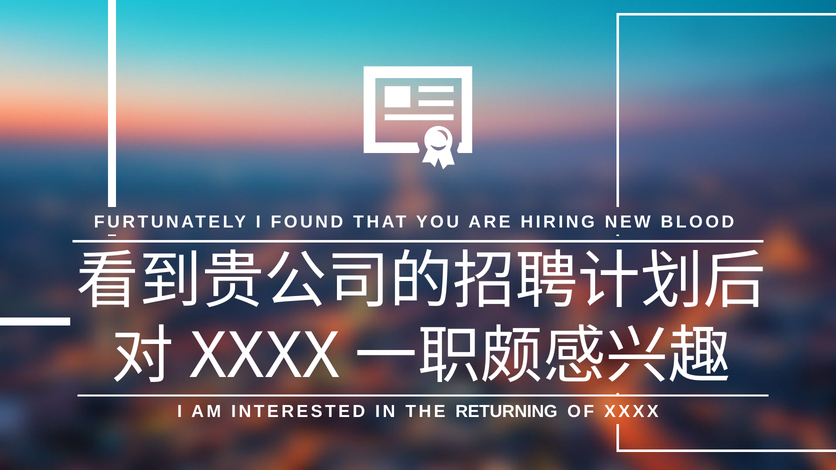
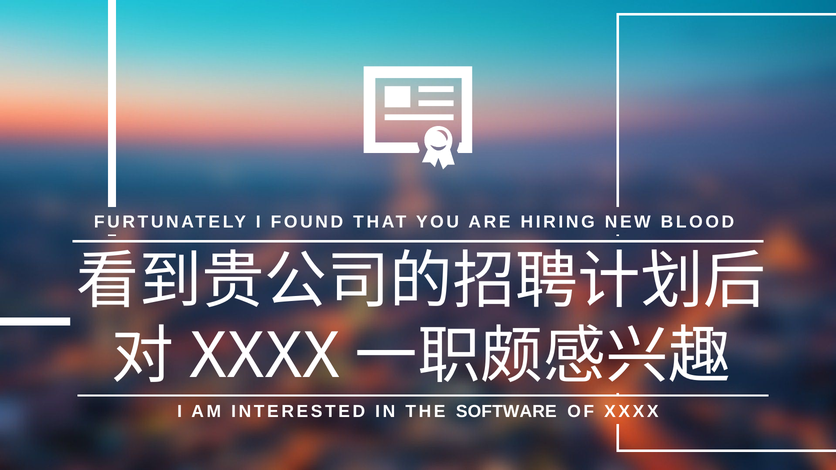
RETURNING: RETURNING -> SOFTWARE
